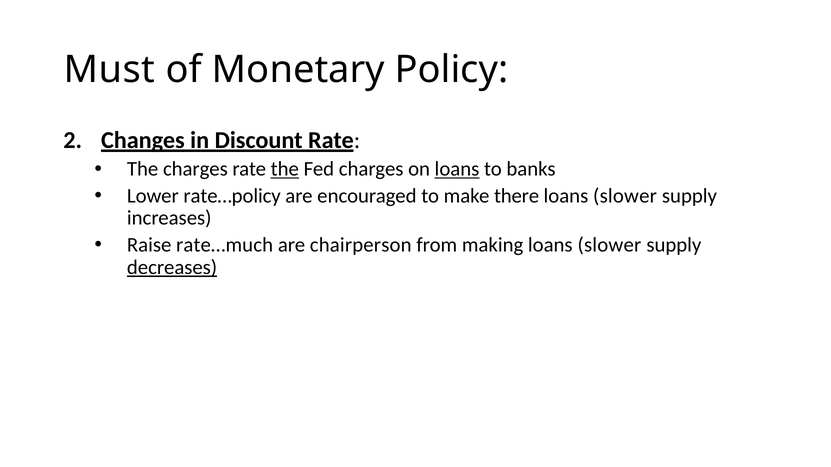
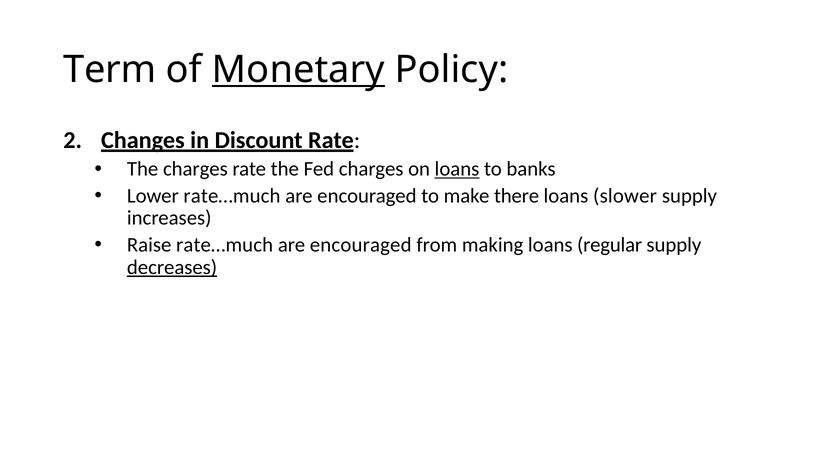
Must: Must -> Term
Monetary underline: none -> present
the at (285, 169) underline: present -> none
Lower rate…policy: rate…policy -> rate…much
chairperson at (361, 245): chairperson -> encouraged
making loans slower: slower -> regular
